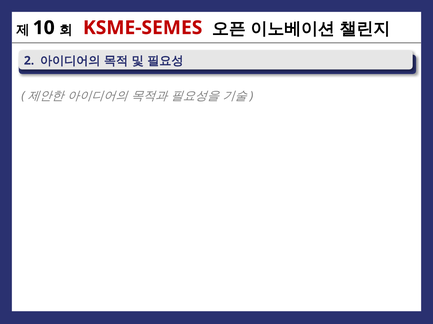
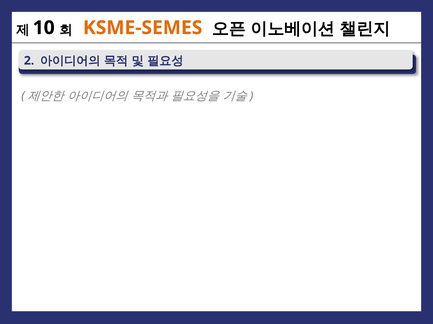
KSME-SEMES colour: red -> orange
